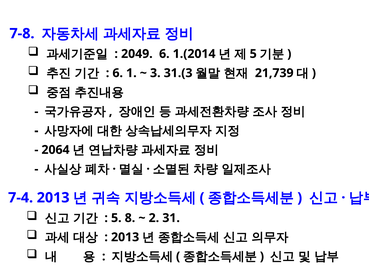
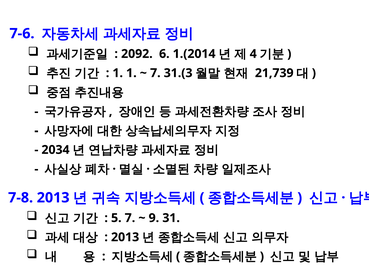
7-8: 7-8 -> 7-6
2049: 2049 -> 2092
5 at (253, 54): 5 -> 4
6 at (118, 73): 6 -> 1
3 at (155, 73): 3 -> 7
2064: 2064 -> 2034
7-4: 7-4 -> 7-8
5 8: 8 -> 7
2: 2 -> 9
